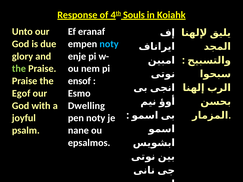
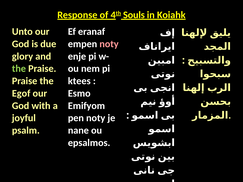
noty at (109, 44) colour: light blue -> pink
ensof: ensof -> ktees
Dwelling: Dwelling -> Emifyom
